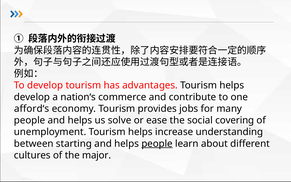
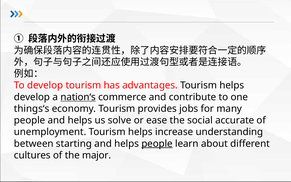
nation‘s underline: none -> present
afford‘s: afford‘s -> things‘s
covering: covering -> accurate
